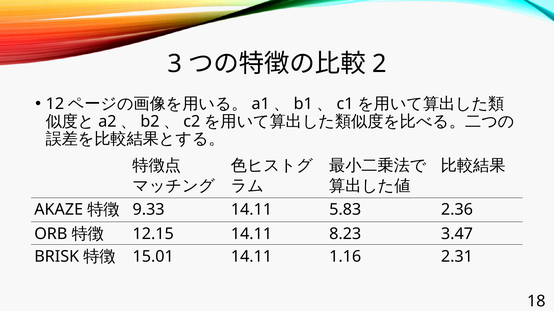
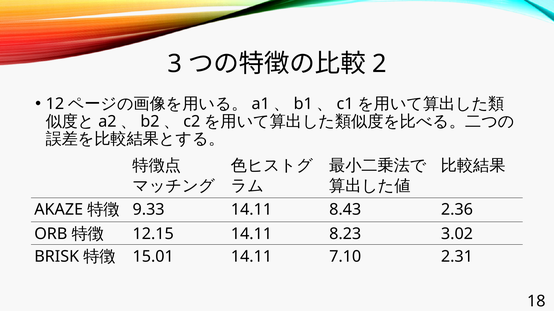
5.83: 5.83 -> 8.43
3.47: 3.47 -> 3.02
1.16: 1.16 -> 7.10
